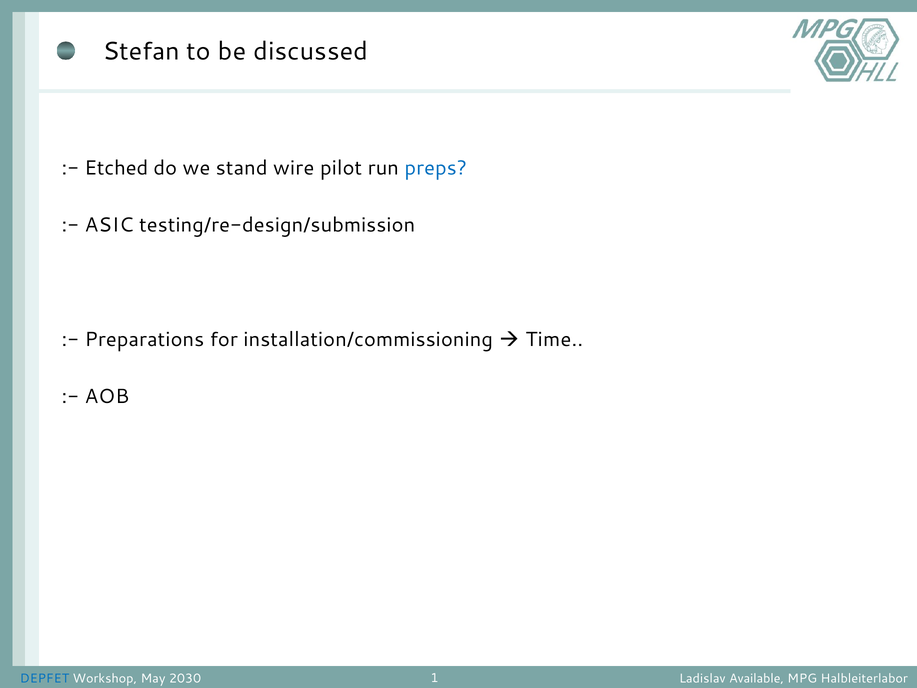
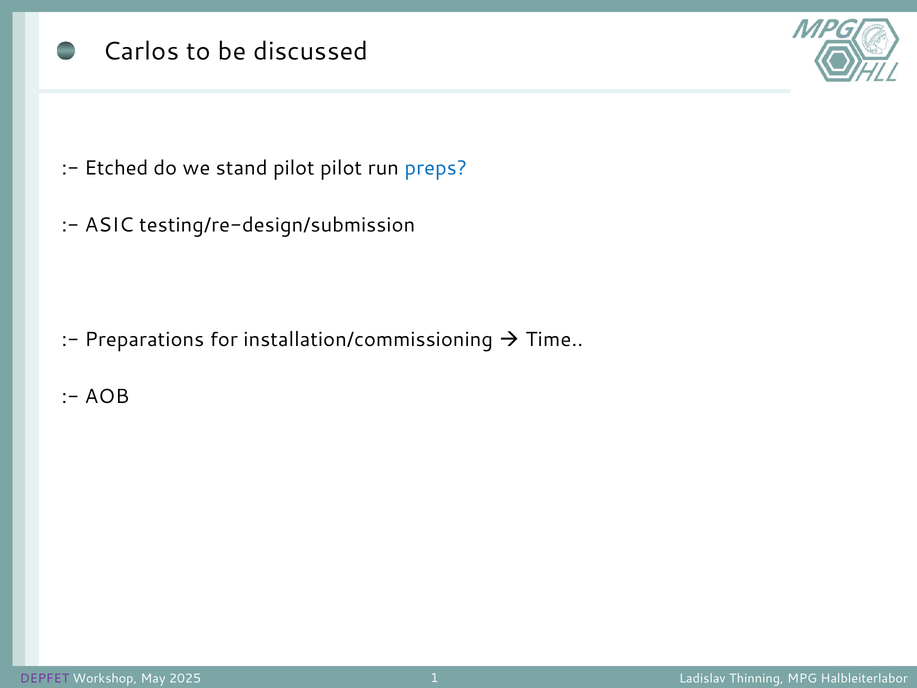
Stefan: Stefan -> Carlos
stand wire: wire -> pilot
DEPFET colour: blue -> purple
2030: 2030 -> 2025
Available: Available -> Thinning
